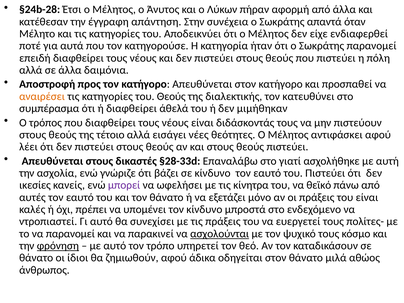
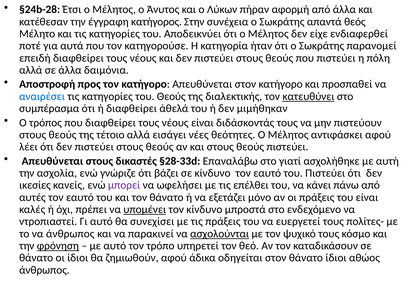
απάντηση: απάντηση -> κατήγορος
όταν: όταν -> θεός
αναιρέσει colour: orange -> blue
κατευθύνει underline: none -> present
κίνητρα: κίνητρα -> επέλθει
θεϊκό: θεϊκό -> κάνει
υπομένει underline: none -> present
να παρανομεί: παρανομεί -> άνθρωπος
θάνατο μιλά: μιλά -> ίδιοι
